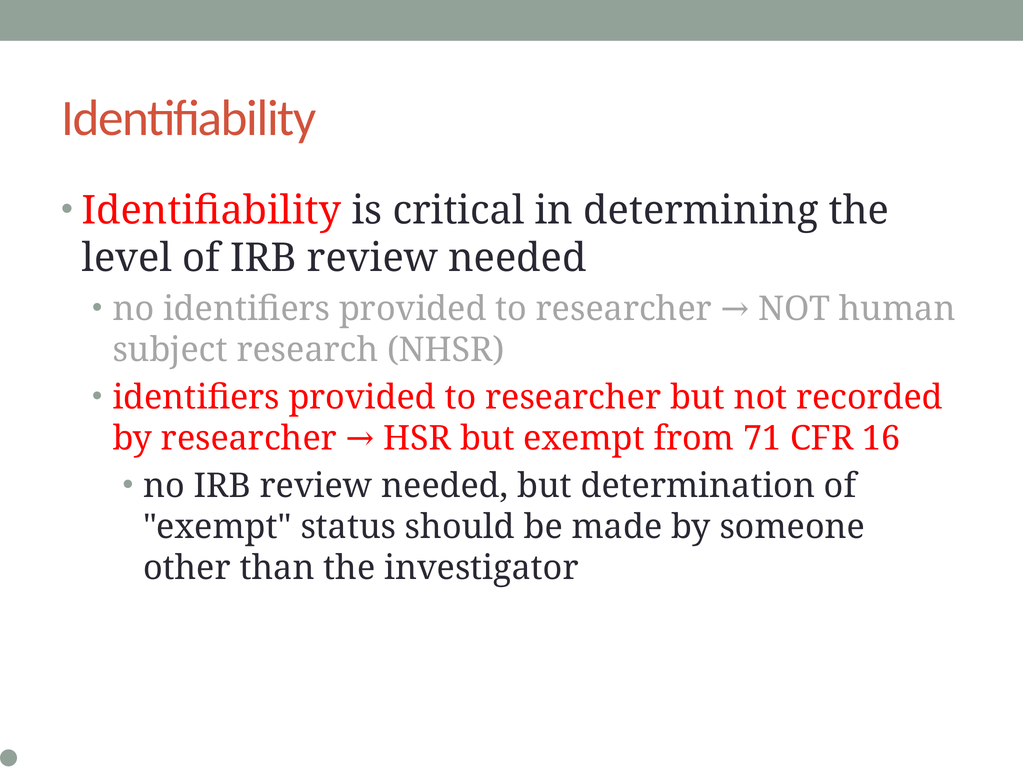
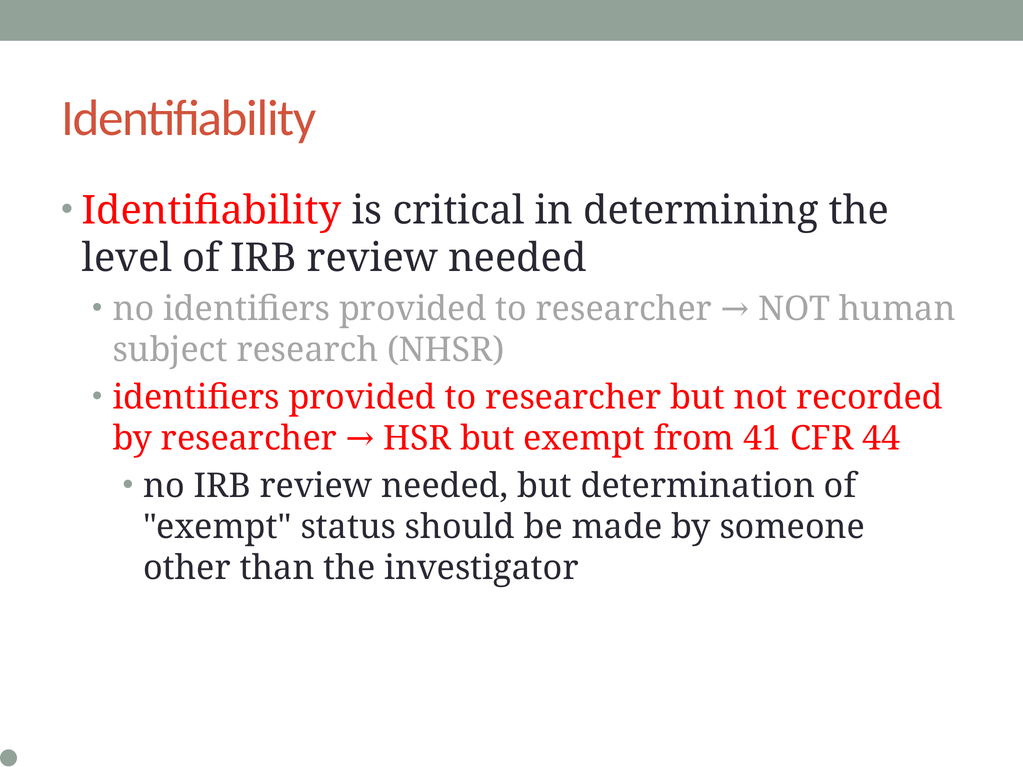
71: 71 -> 41
16: 16 -> 44
